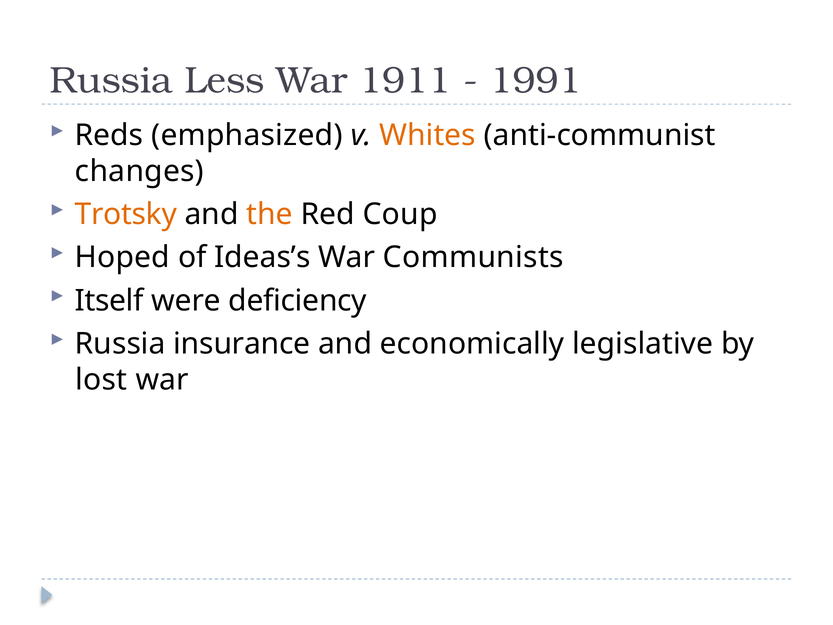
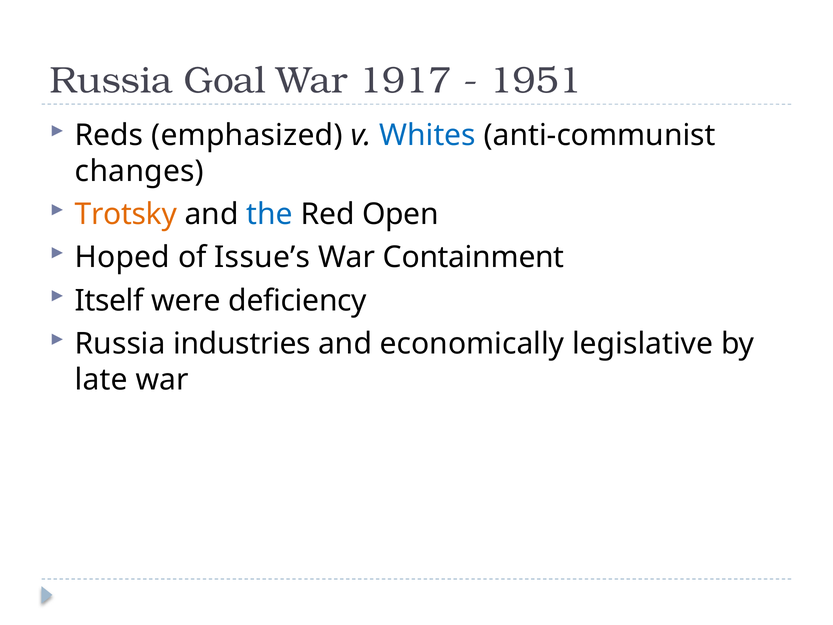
Less: Less -> Goal
1911: 1911 -> 1917
1991: 1991 -> 1951
Whites colour: orange -> blue
the colour: orange -> blue
Coup: Coup -> Open
Ideas’s: Ideas’s -> Issue’s
Communists: Communists -> Containment
insurance: insurance -> industries
lost: lost -> late
